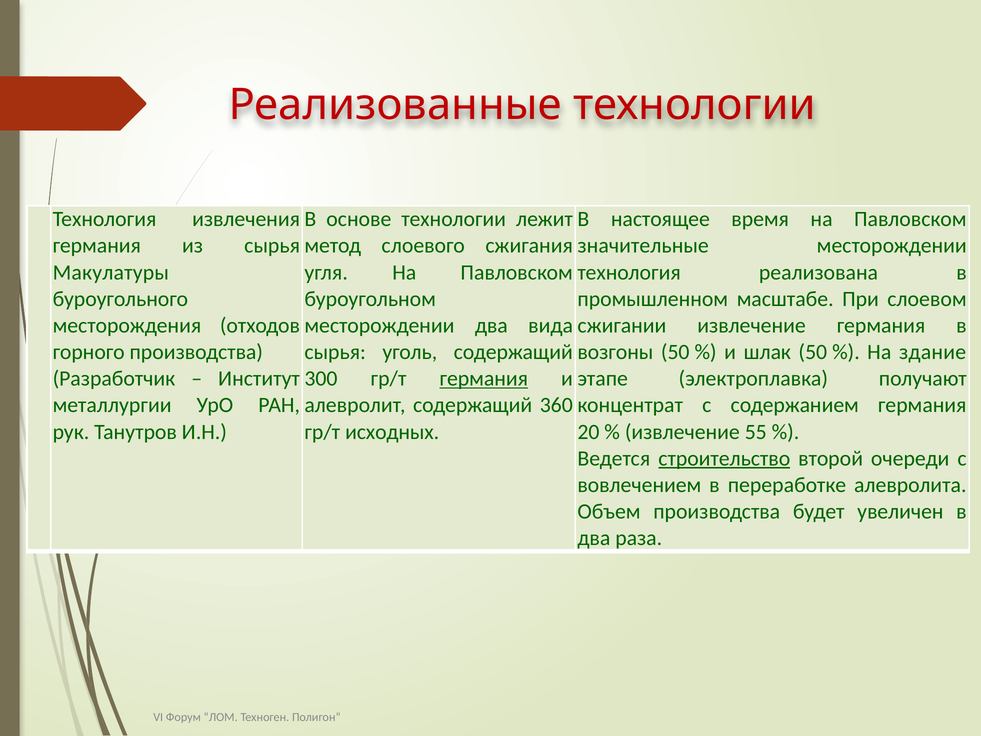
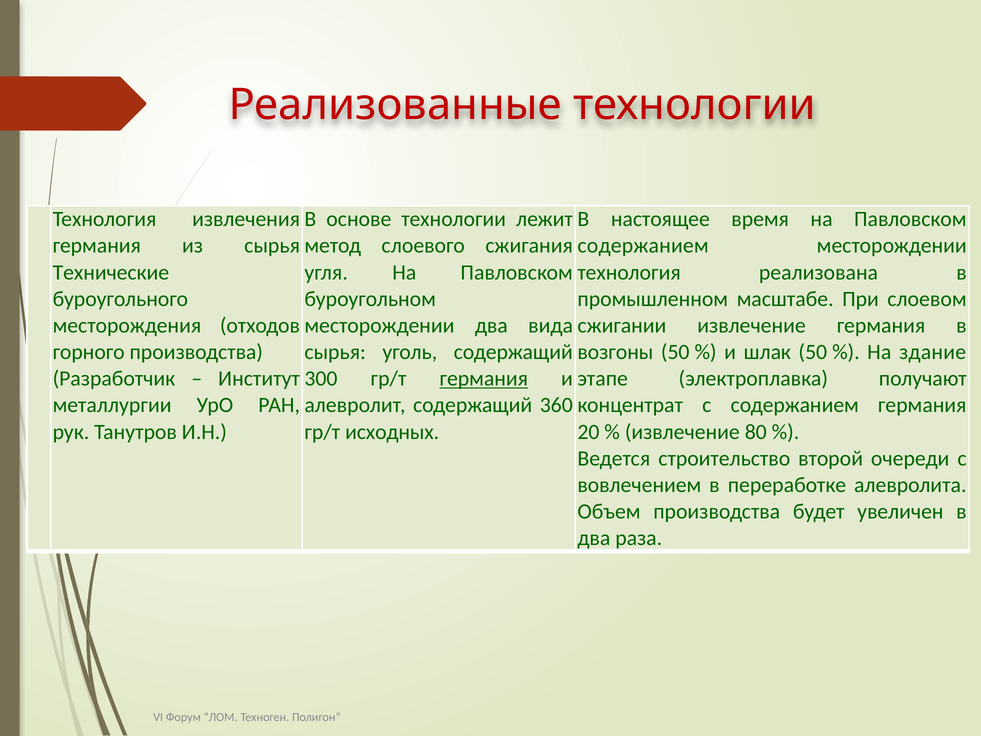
значительные at (643, 246): значительные -> содержанием
Макулатуры: Макулатуры -> Технические
55: 55 -> 80
строительство underline: present -> none
